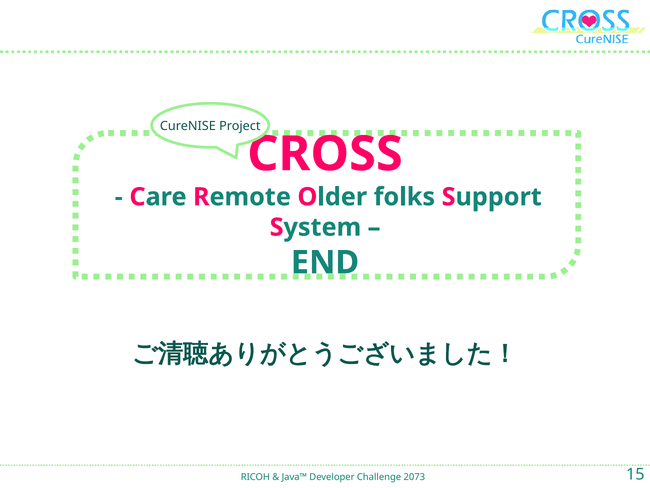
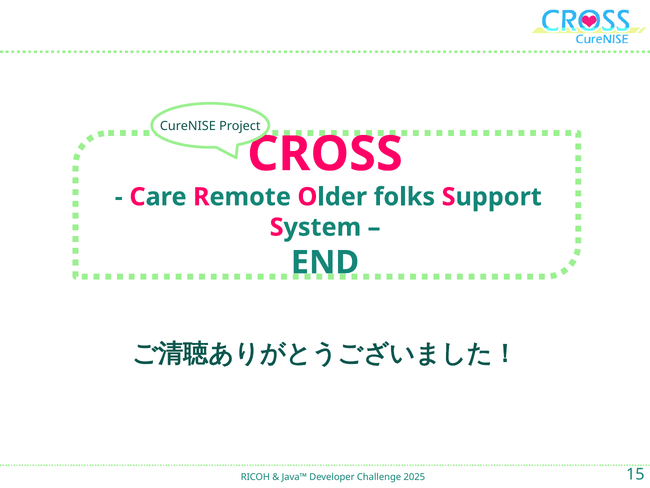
2073: 2073 -> 2025
